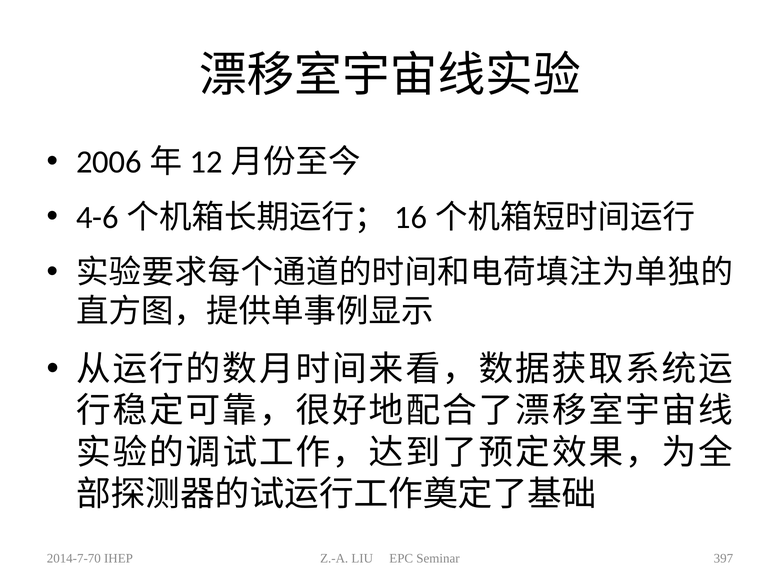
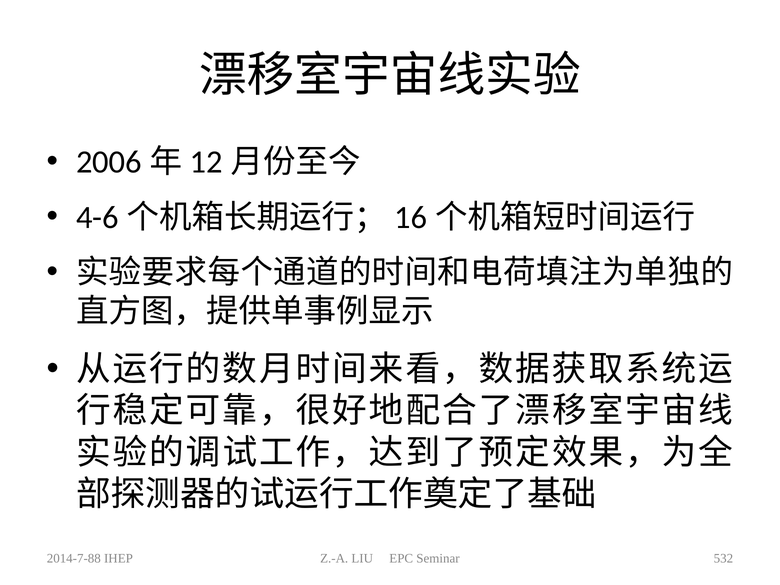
2014-7-70: 2014-7-70 -> 2014-7-88
397: 397 -> 532
